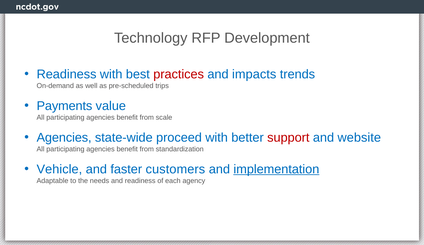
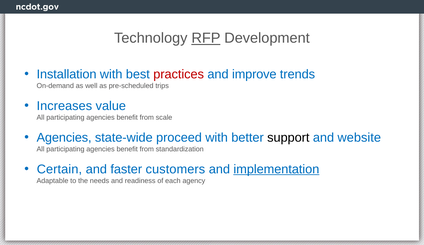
RFP underline: none -> present
Readiness at (67, 74): Readiness -> Installation
impacts: impacts -> improve
Payments: Payments -> Increases
support colour: red -> black
Vehicle: Vehicle -> Certain
